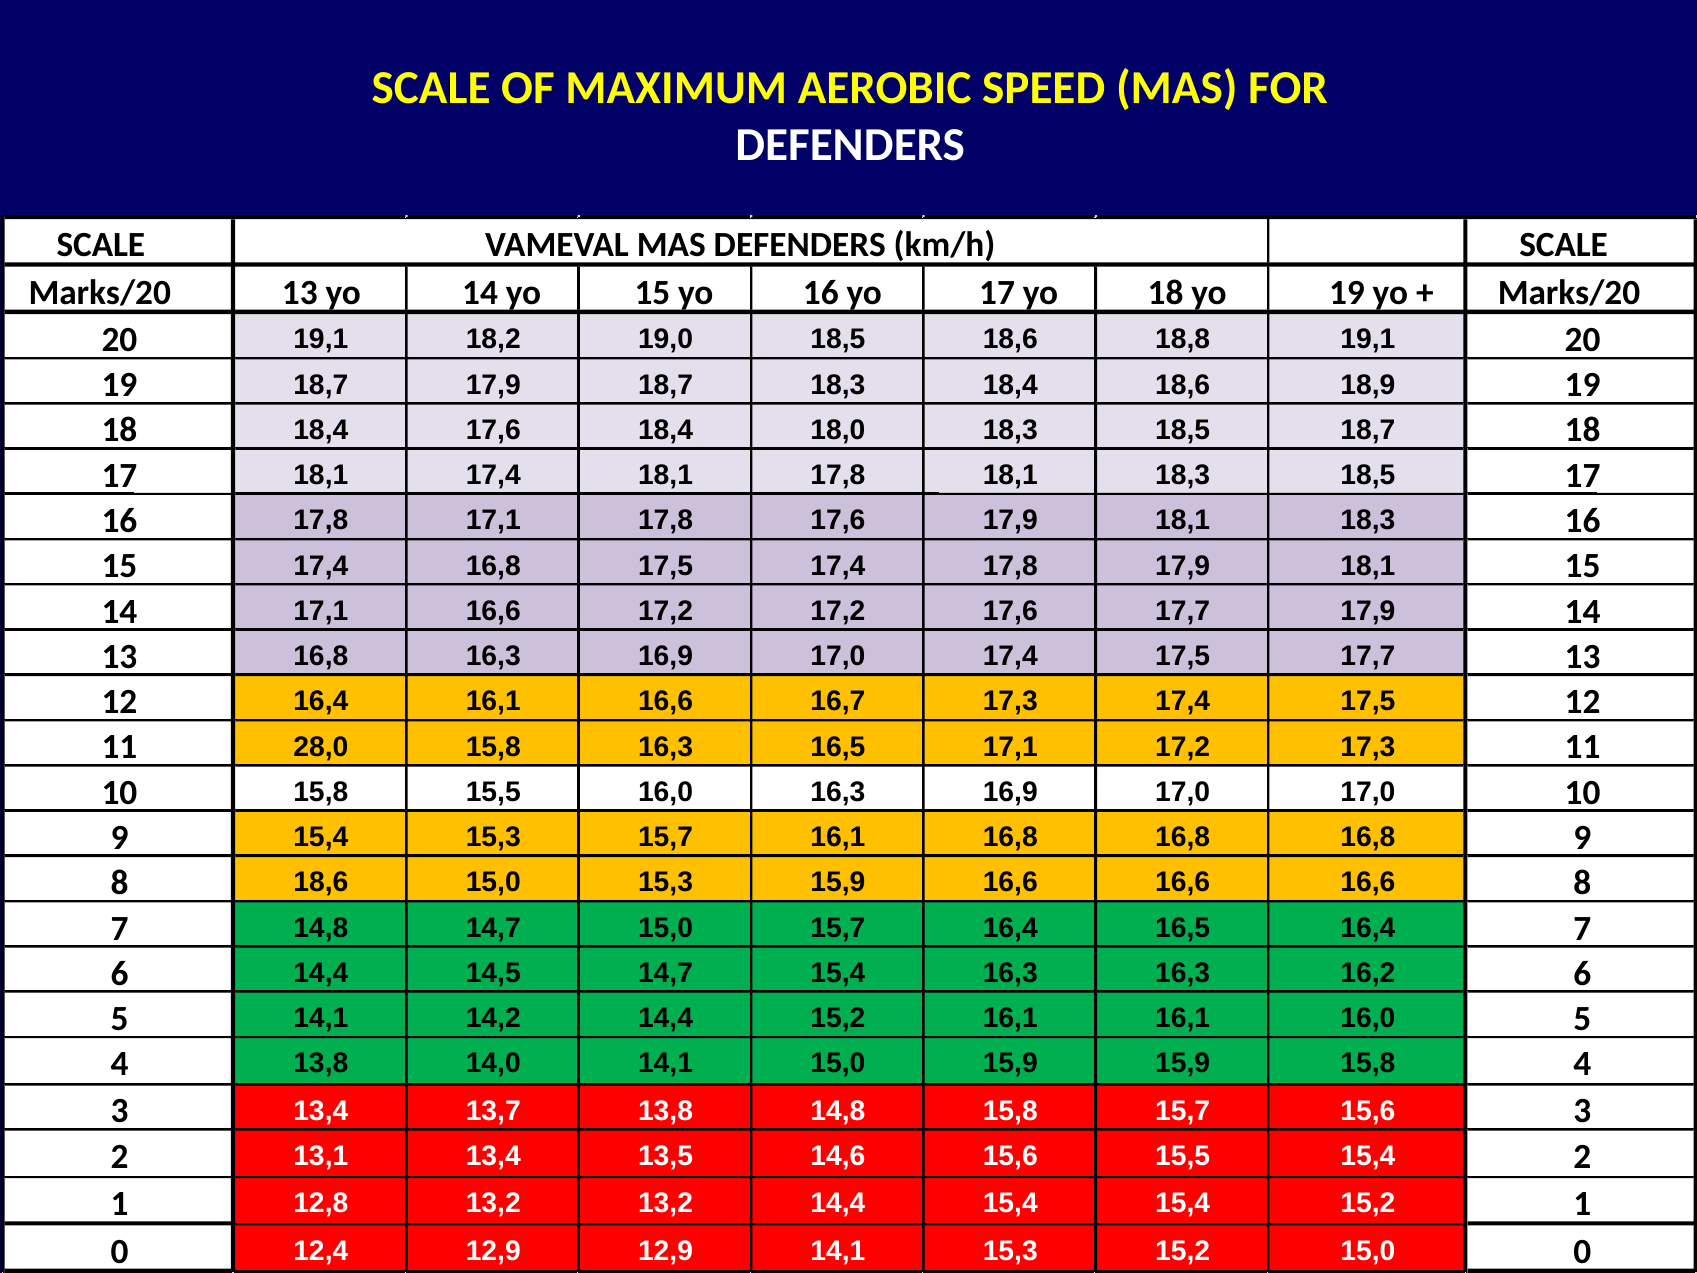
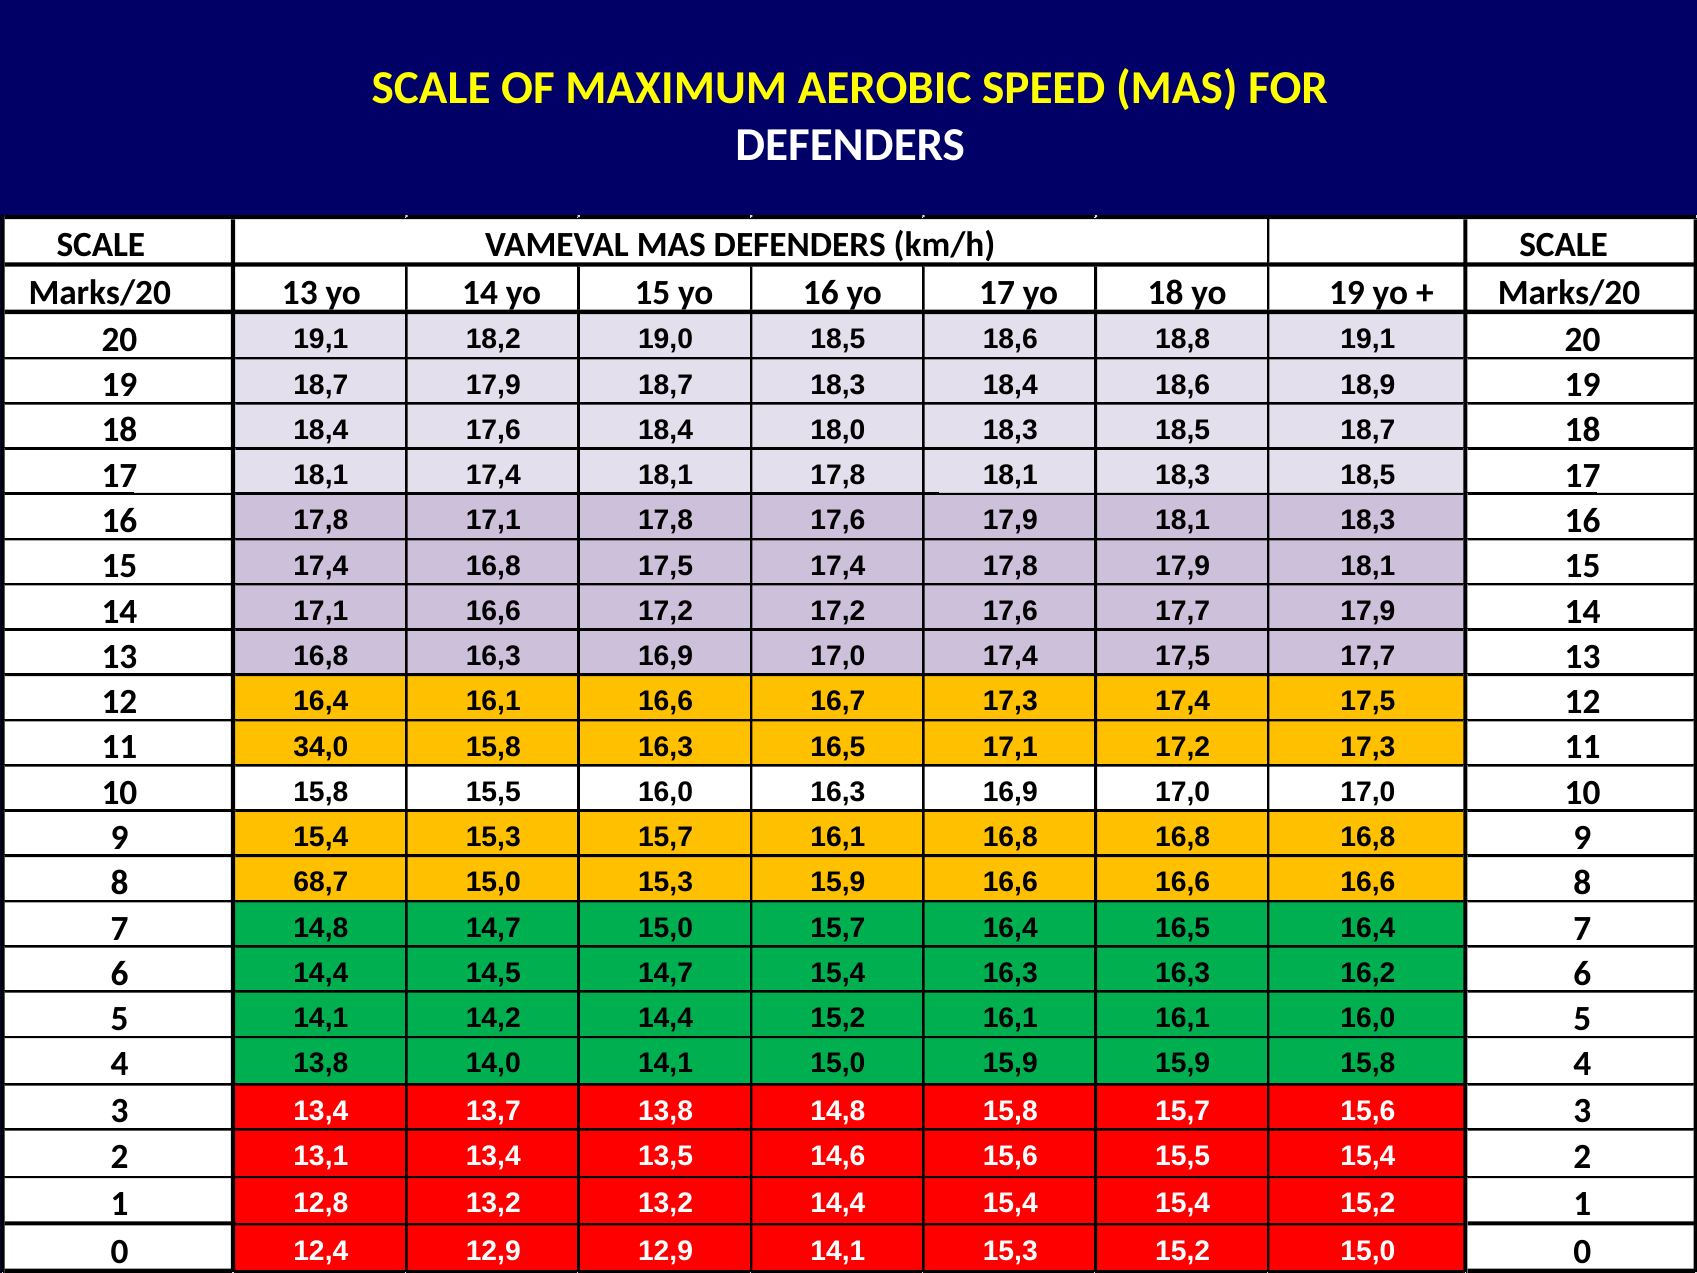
28,0: 28,0 -> 34,0
8 18,6: 18,6 -> 68,7
